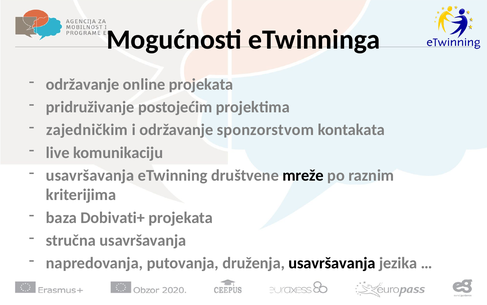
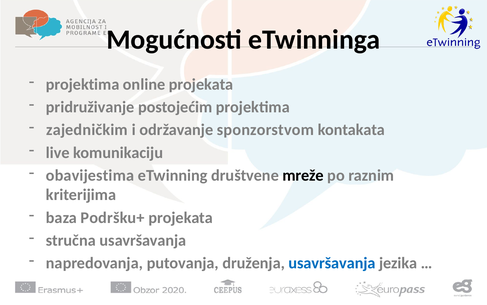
održavanje at (83, 84): održavanje -> projektima
usavršavanja at (90, 175): usavršavanja -> obavijestima
Dobivati+: Dobivati+ -> Podršku+
usavršavanja at (332, 263) colour: black -> blue
